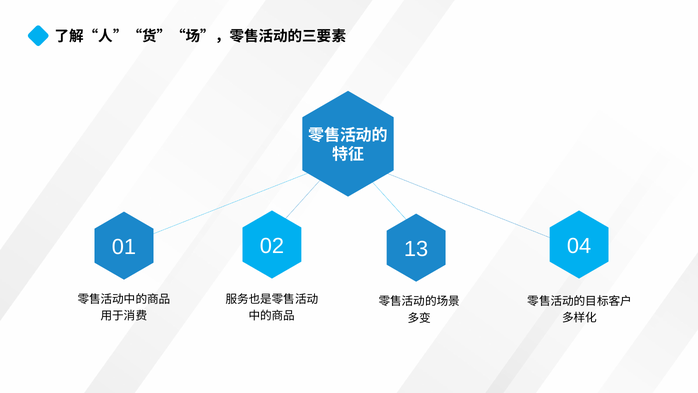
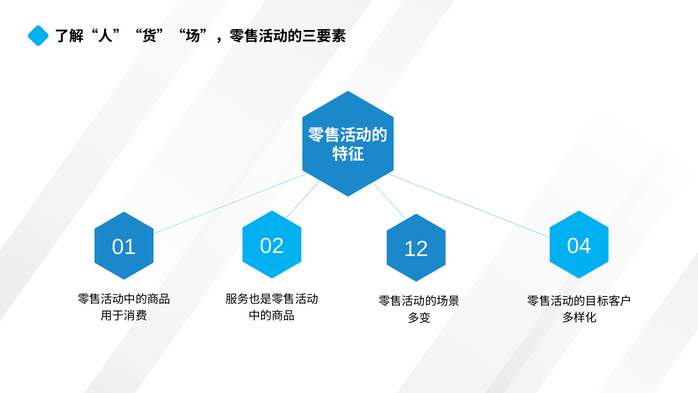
13: 13 -> 12
